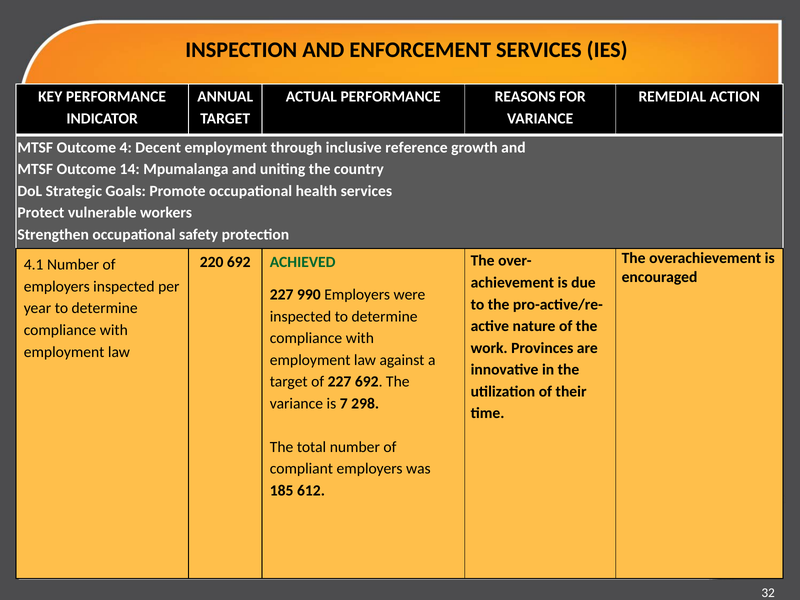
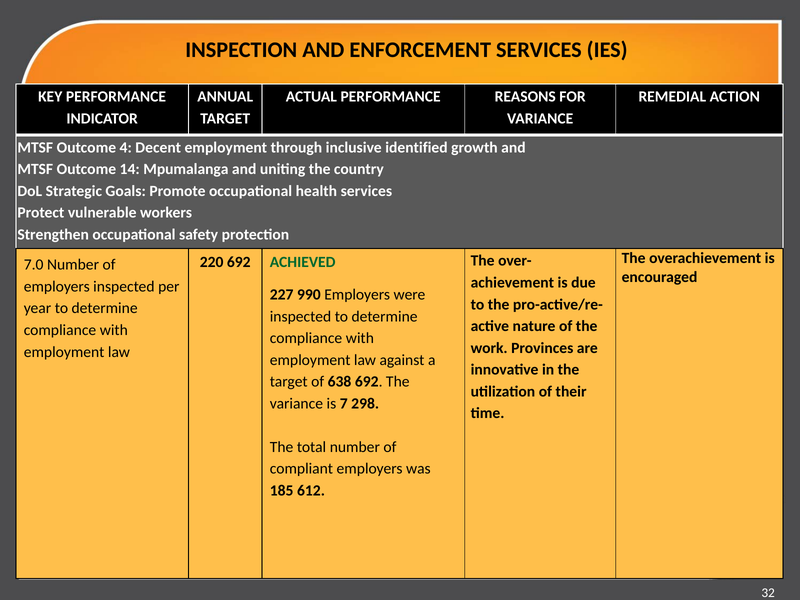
reference: reference -> identified
4.1: 4.1 -> 7.0
of 227: 227 -> 638
